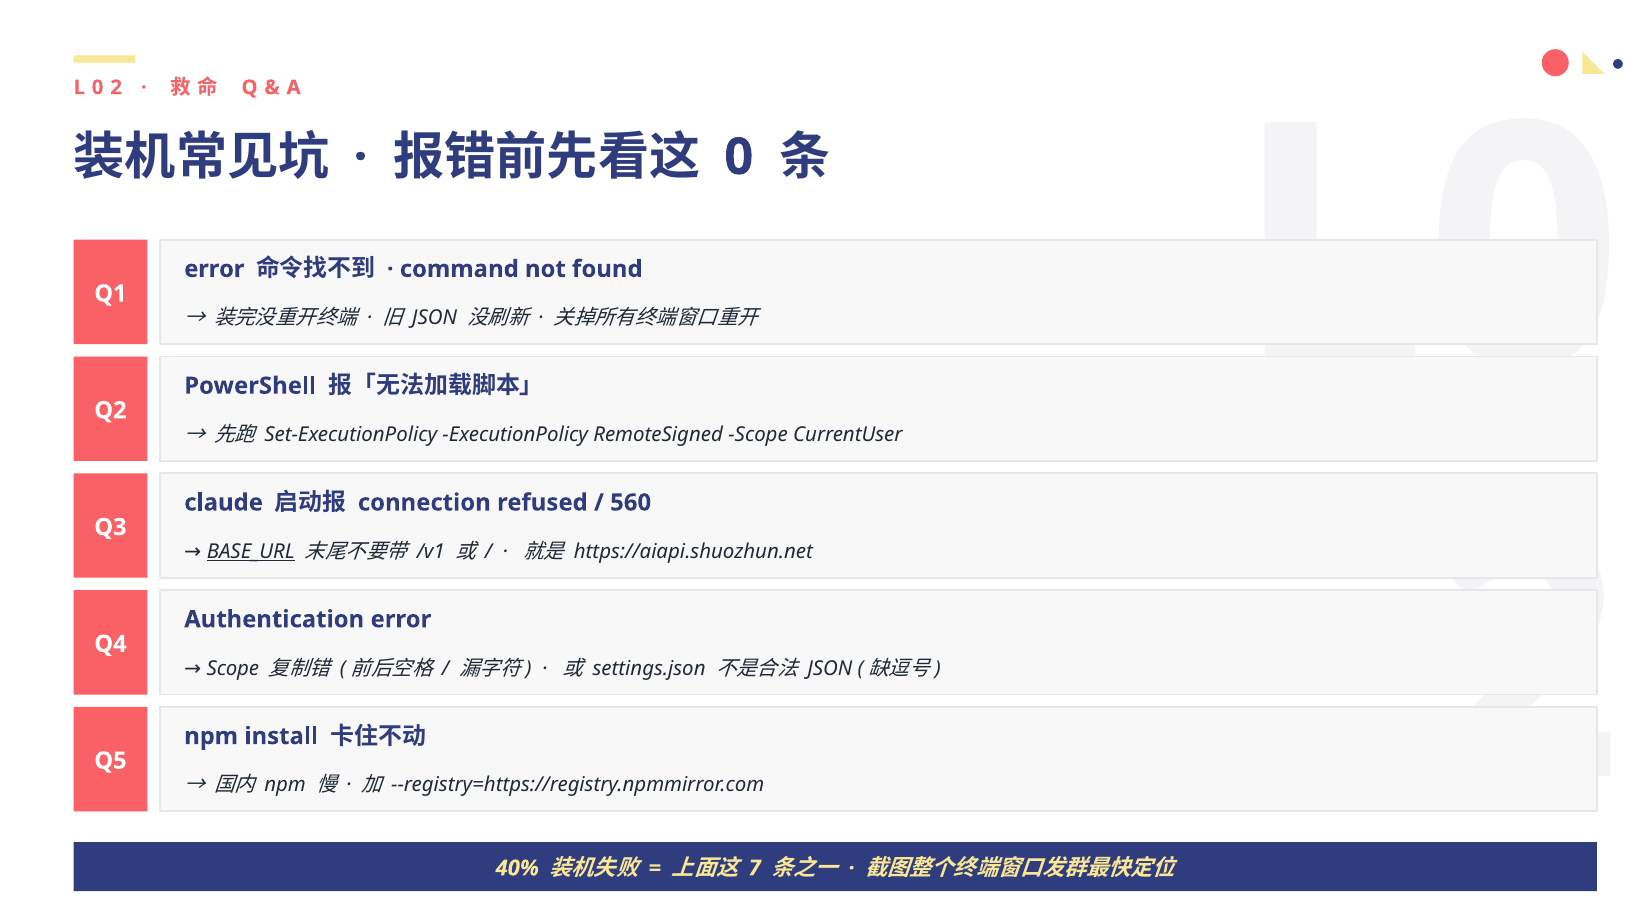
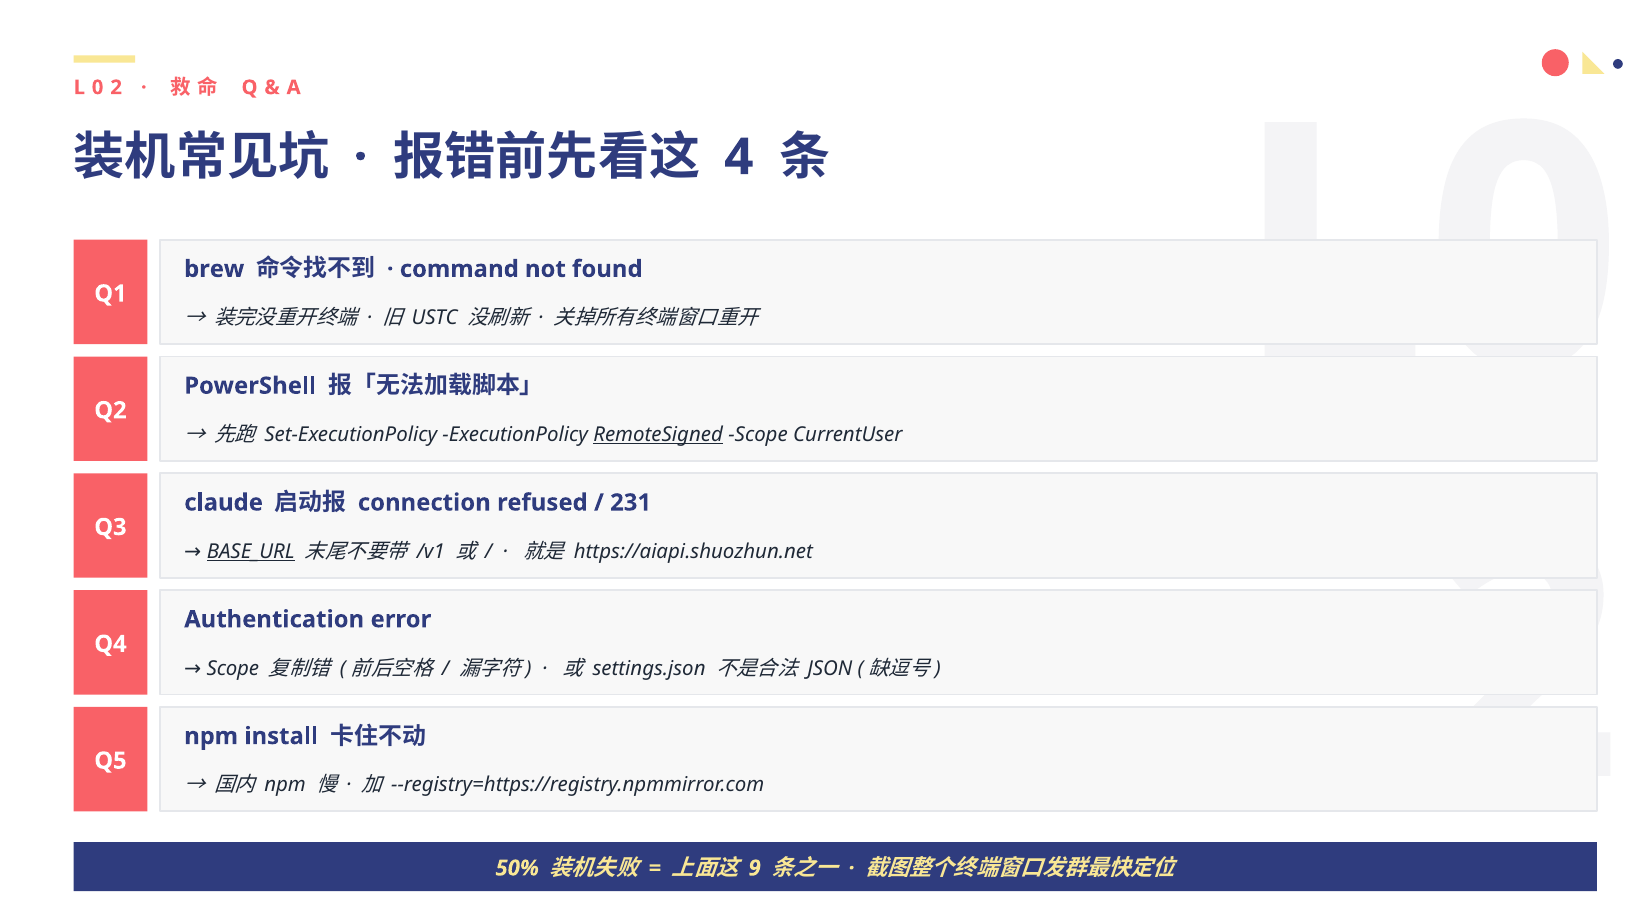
0 at (739, 157): 0 -> 4
error at (214, 269): error -> brew
JSON at (435, 318): JSON -> USTC
RemoteSigned underline: none -> present
560: 560 -> 231
40%: 40% -> 50%
7: 7 -> 9
